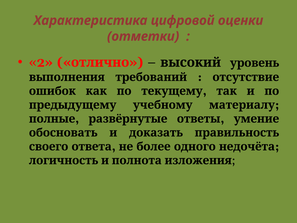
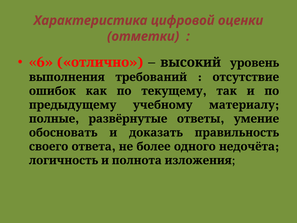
2: 2 -> 6
